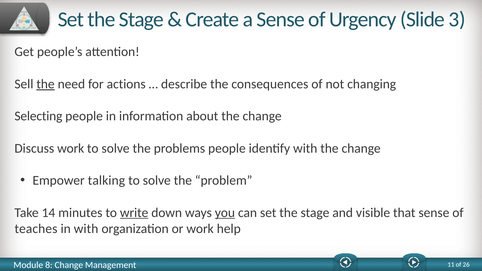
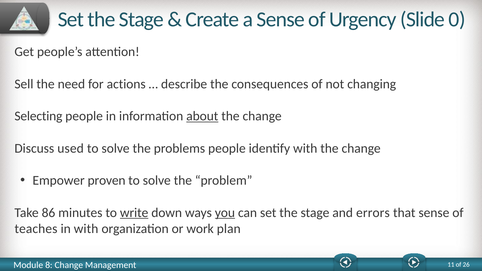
3: 3 -> 0
the at (46, 84) underline: present -> none
about underline: none -> present
Discuss work: work -> used
talking: talking -> proven
14: 14 -> 86
visible: visible -> errors
help: help -> plan
